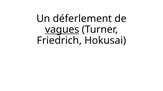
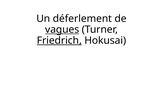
Friedrich underline: none -> present
